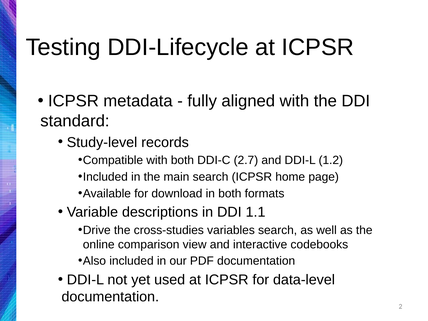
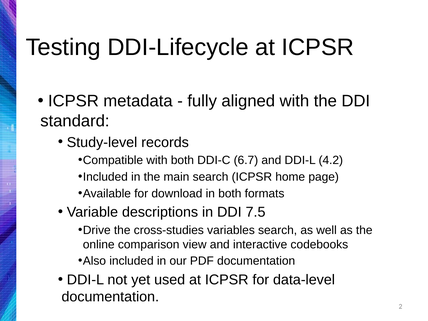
2.7: 2.7 -> 6.7
1.2: 1.2 -> 4.2
1.1: 1.1 -> 7.5
